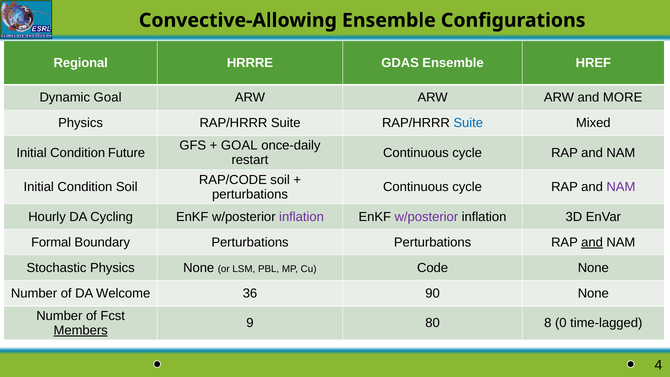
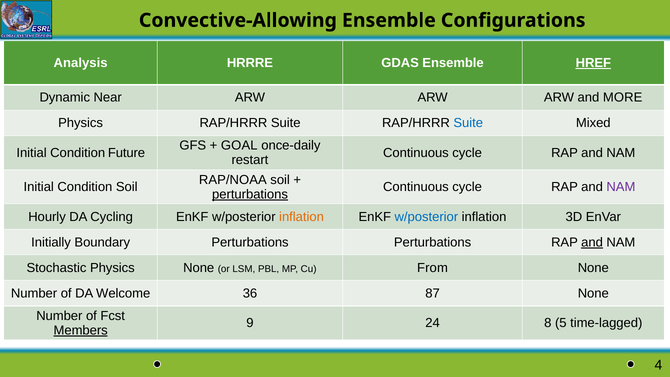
Regional: Regional -> Analysis
HREF underline: none -> present
Dynamic Goal: Goal -> Near
RAP/CODE: RAP/CODE -> RAP/NOAA
perturbations at (250, 194) underline: none -> present
inflation at (302, 217) colour: purple -> orange
w/posterior at (426, 217) colour: purple -> blue
Formal: Formal -> Initially
Code: Code -> From
90: 90 -> 87
80: 80 -> 24
0: 0 -> 5
